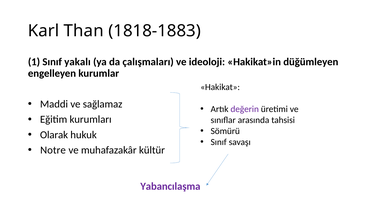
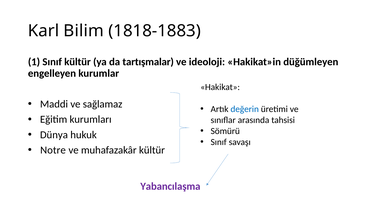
Than: Than -> Bilim
Sınıf yakalı: yakalı -> kültür
çalışmaları: çalışmaları -> tartışmalar
değerin colour: purple -> blue
Olarak: Olarak -> Dünya
